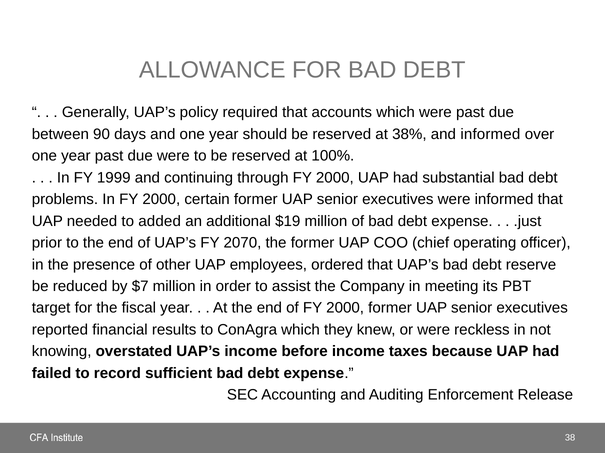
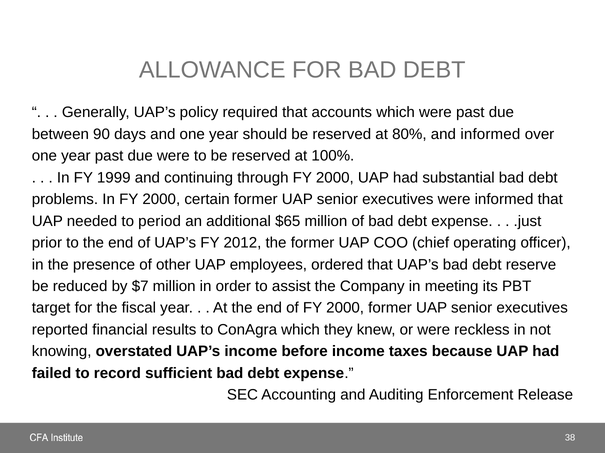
38%: 38% -> 80%
added: added -> period
$19: $19 -> $65
2070: 2070 -> 2012
